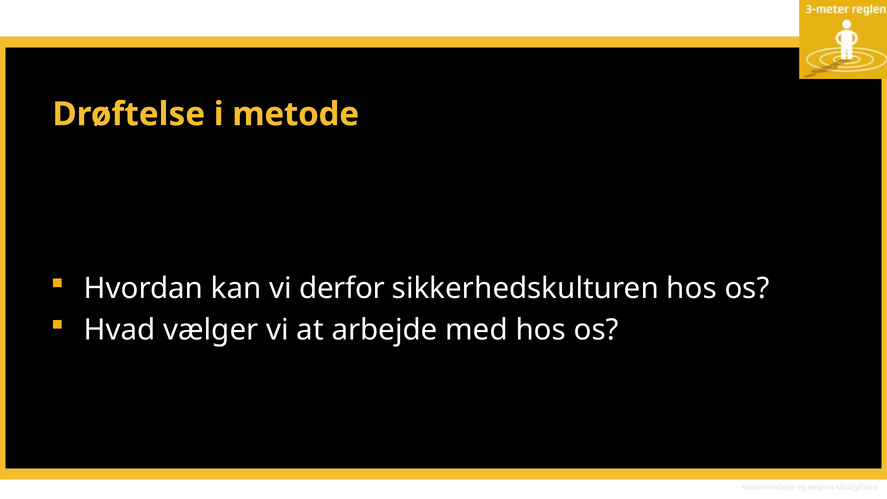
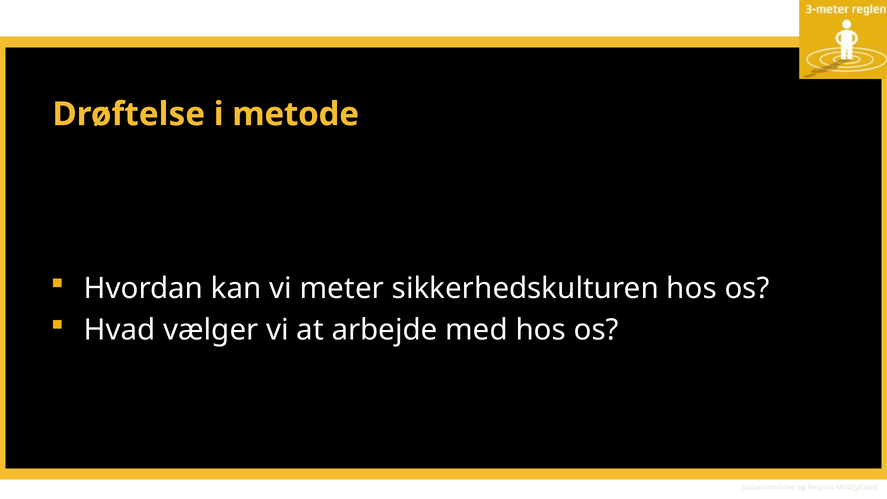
derfor: derfor -> meter
